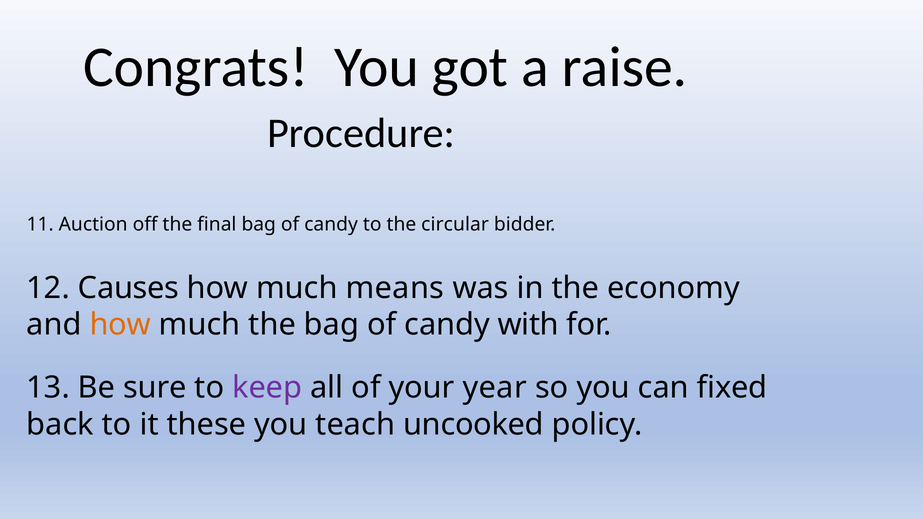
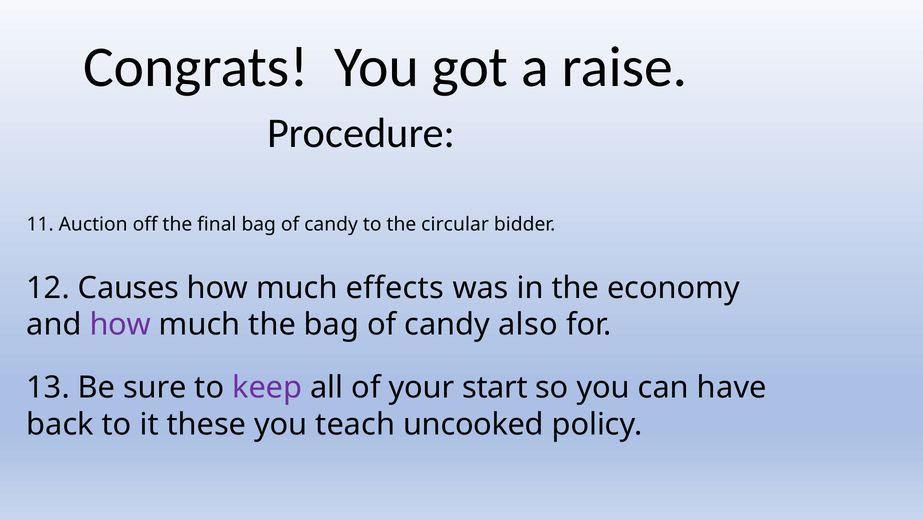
means: means -> effects
how at (120, 325) colour: orange -> purple
with: with -> also
year: year -> start
fixed: fixed -> have
